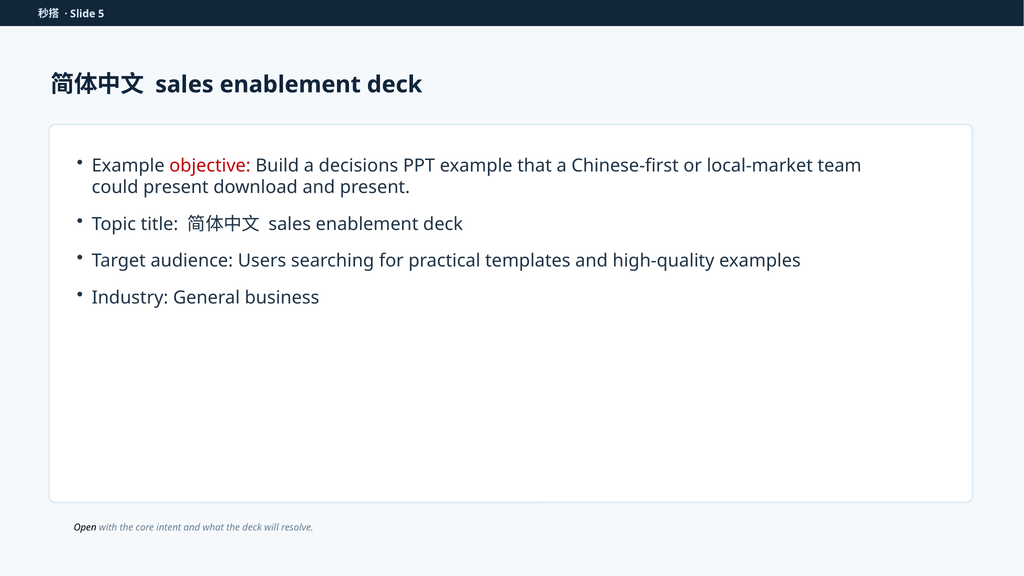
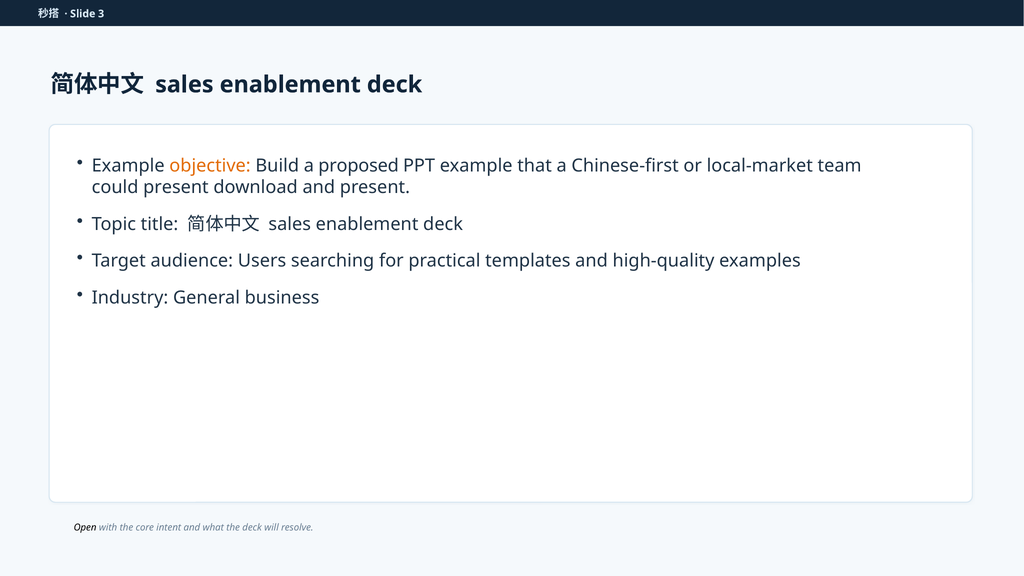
5: 5 -> 3
objective colour: red -> orange
decisions: decisions -> proposed
